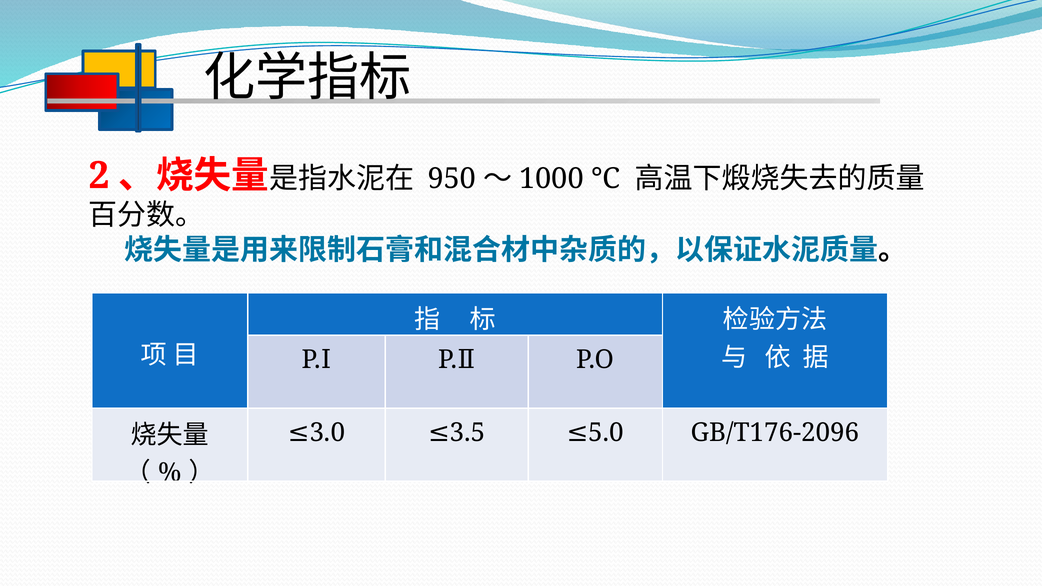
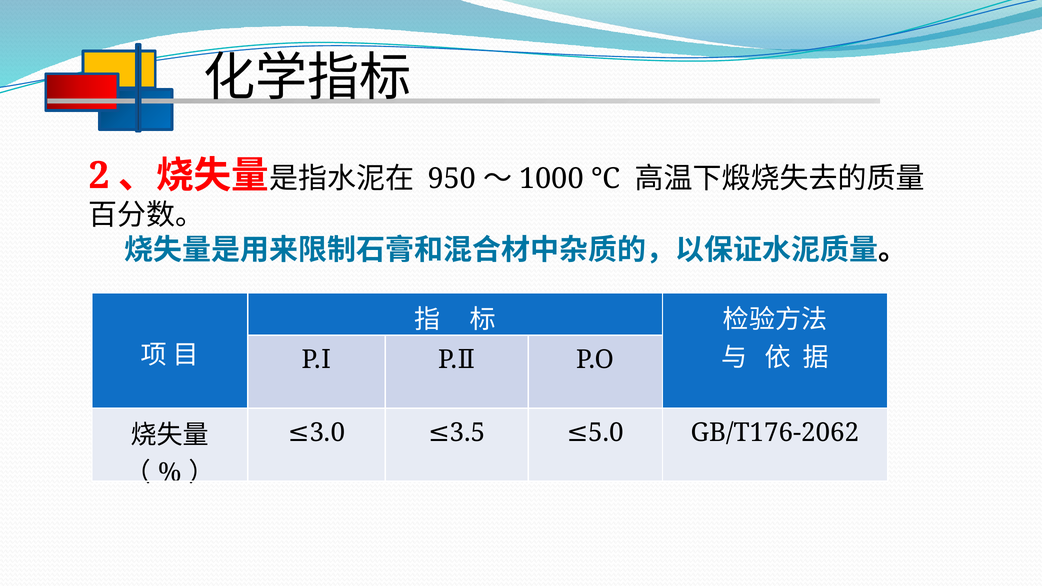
GB/T176-2096: GB/T176-2096 -> GB/T176-2062
